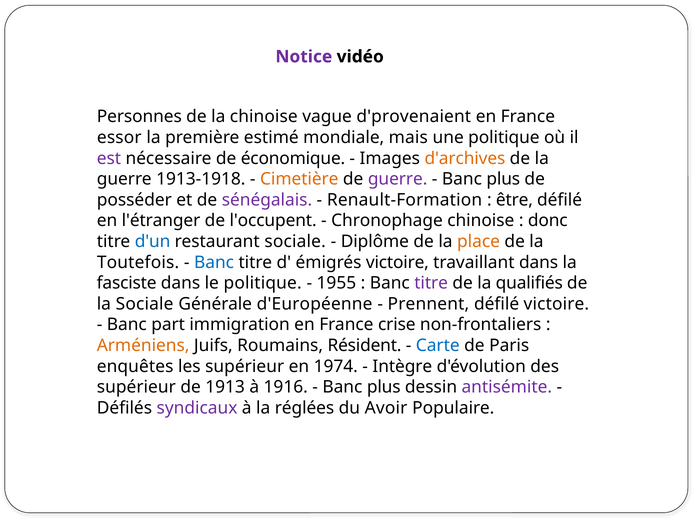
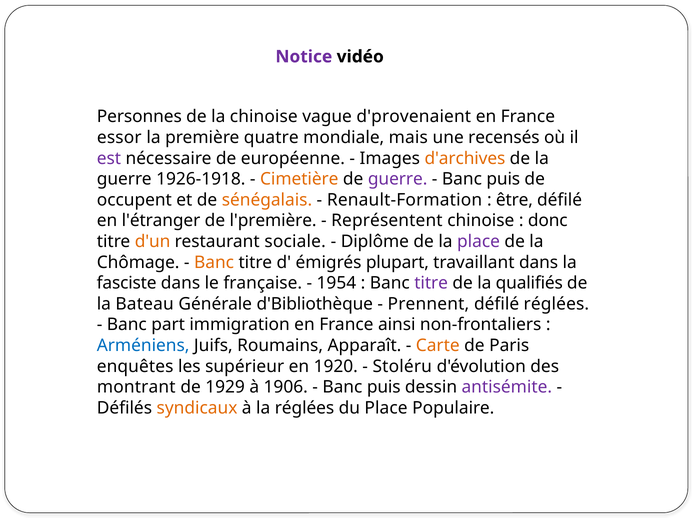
estimé: estimé -> quatre
une politique: politique -> recensés
économique: économique -> européenne
1913-1918: 1913-1918 -> 1926-1918
plus at (503, 179): plus -> puis
posséder: posséder -> occupent
sénégalais colour: purple -> orange
l'occupent: l'occupent -> l'première
Chronophage: Chronophage -> Représentent
d'un colour: blue -> orange
place at (479, 241) colour: orange -> purple
Toutefois: Toutefois -> Chômage
Banc at (214, 262) colour: blue -> orange
émigrés victoire: victoire -> plupart
le politique: politique -> française
1955: 1955 -> 1954
la Sociale: Sociale -> Bateau
d'Européenne: d'Européenne -> d'Bibliothèque
défilé victoire: victoire -> réglées
crise: crise -> ainsi
Arméniens colour: orange -> blue
Résident: Résident -> Apparaît
Carte colour: blue -> orange
1974: 1974 -> 1920
Intègre: Intègre -> Stoléru
supérieur at (136, 387): supérieur -> montrant
1913: 1913 -> 1929
1916: 1916 -> 1906
plus at (384, 387): plus -> puis
syndicaux colour: purple -> orange
du Avoir: Avoir -> Place
